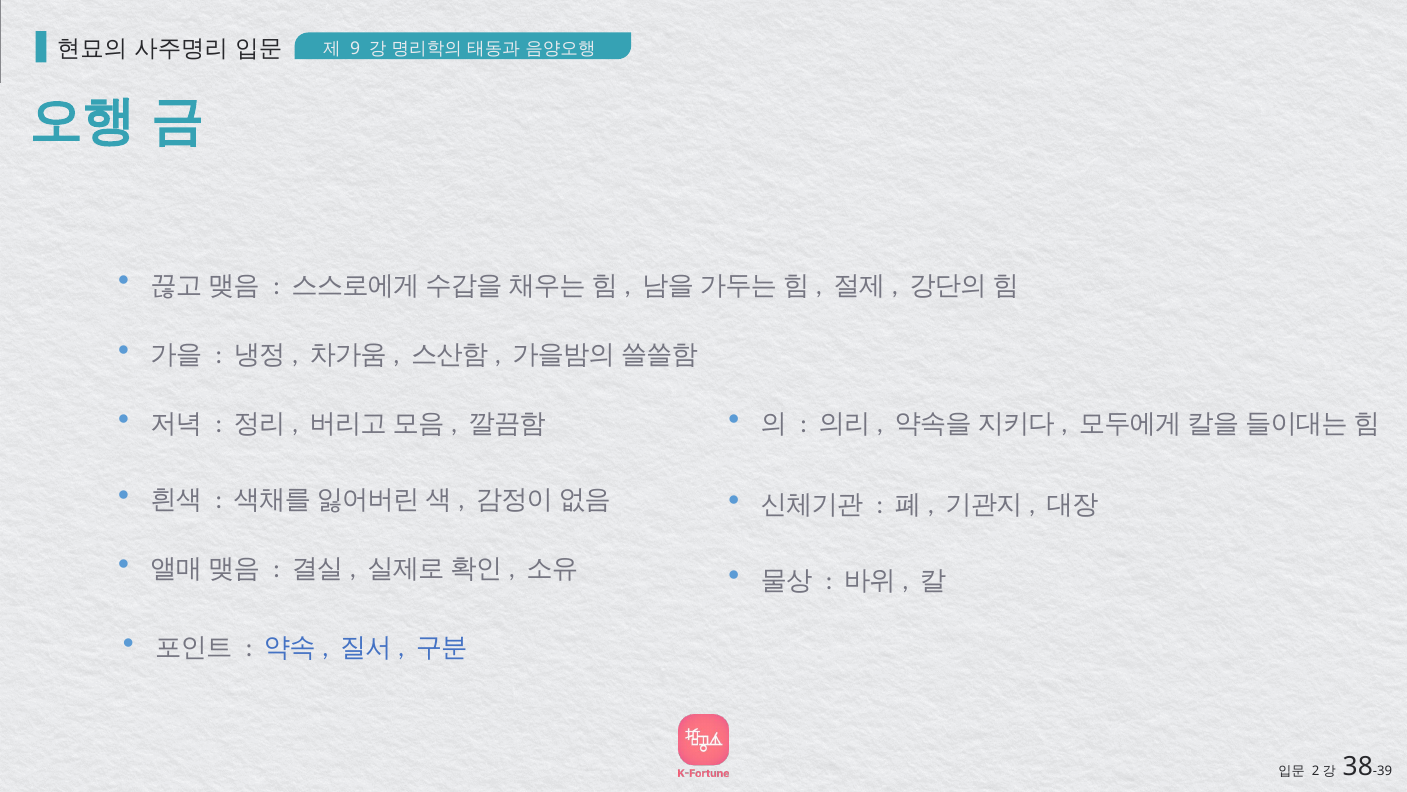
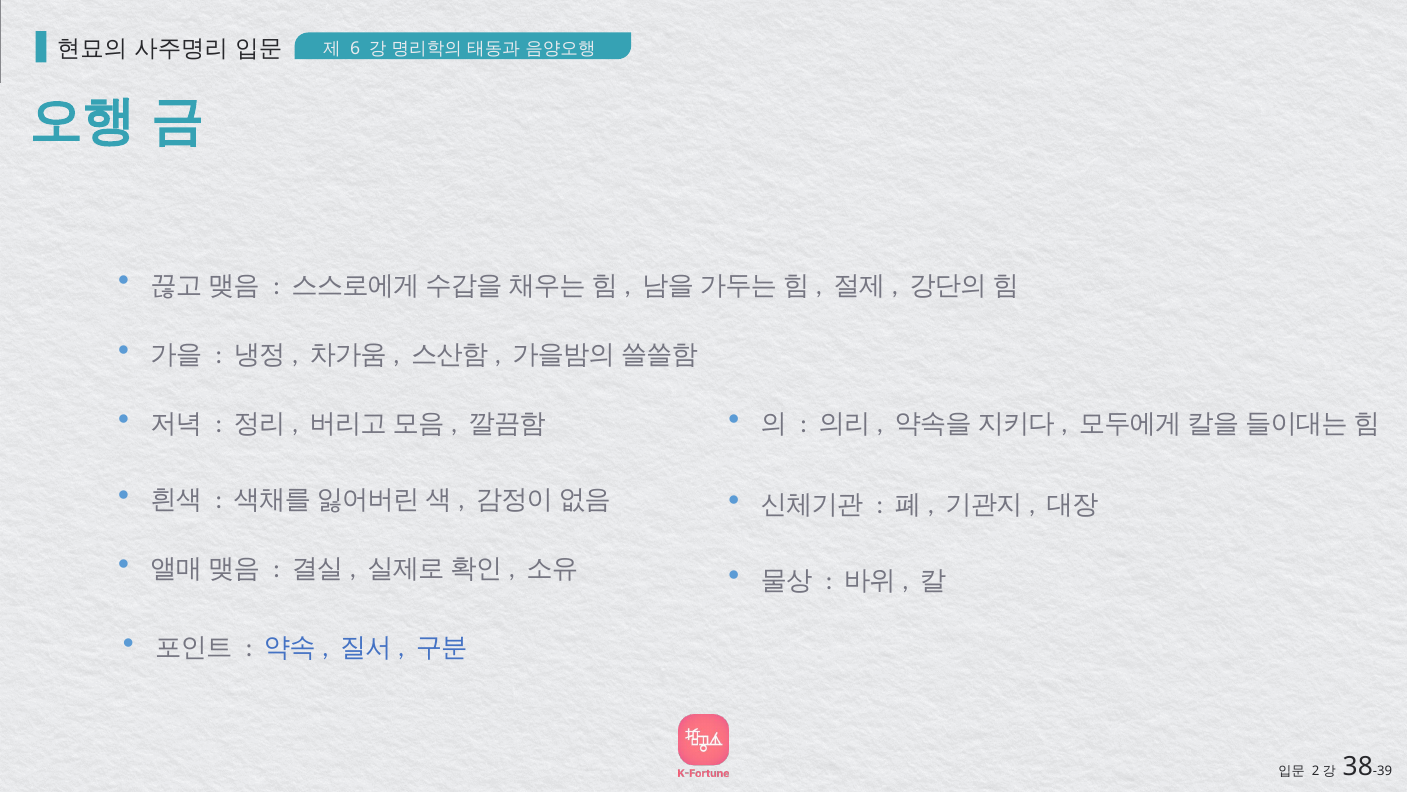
9: 9 -> 6
